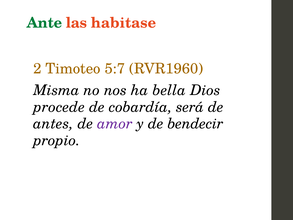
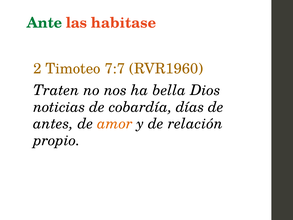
5:7: 5:7 -> 7:7
Misma: Misma -> Traten
procede: procede -> noticias
será: será -> días
amor colour: purple -> orange
bendecir: bendecir -> relación
